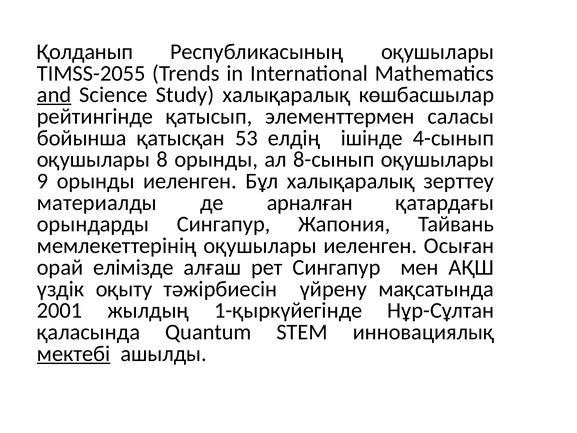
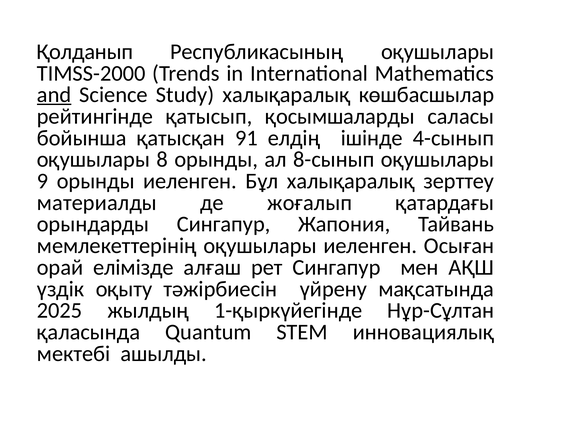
TIMSS-2055: TIMSS-2055 -> TIMSS-2000
элементтермен: элементтермен -> қосымшаларды
53: 53 -> 91
арналған: арналған -> жоғалып
2001: 2001 -> 2025
мектебі underline: present -> none
